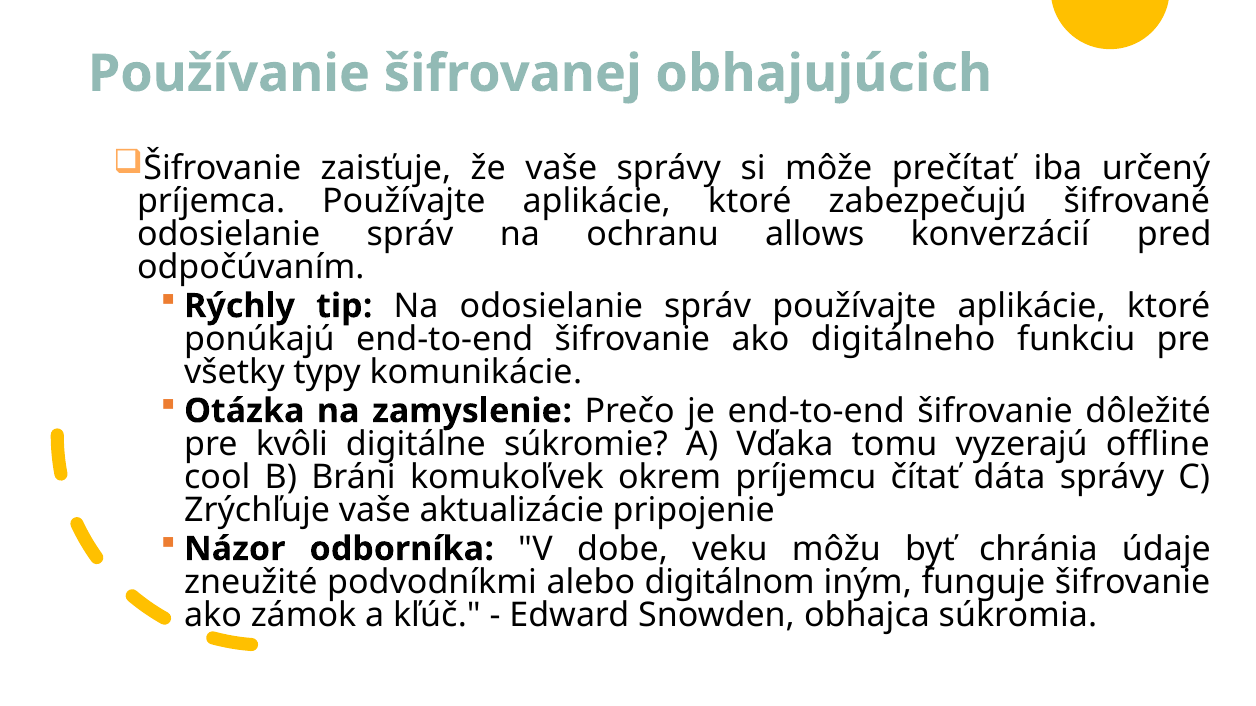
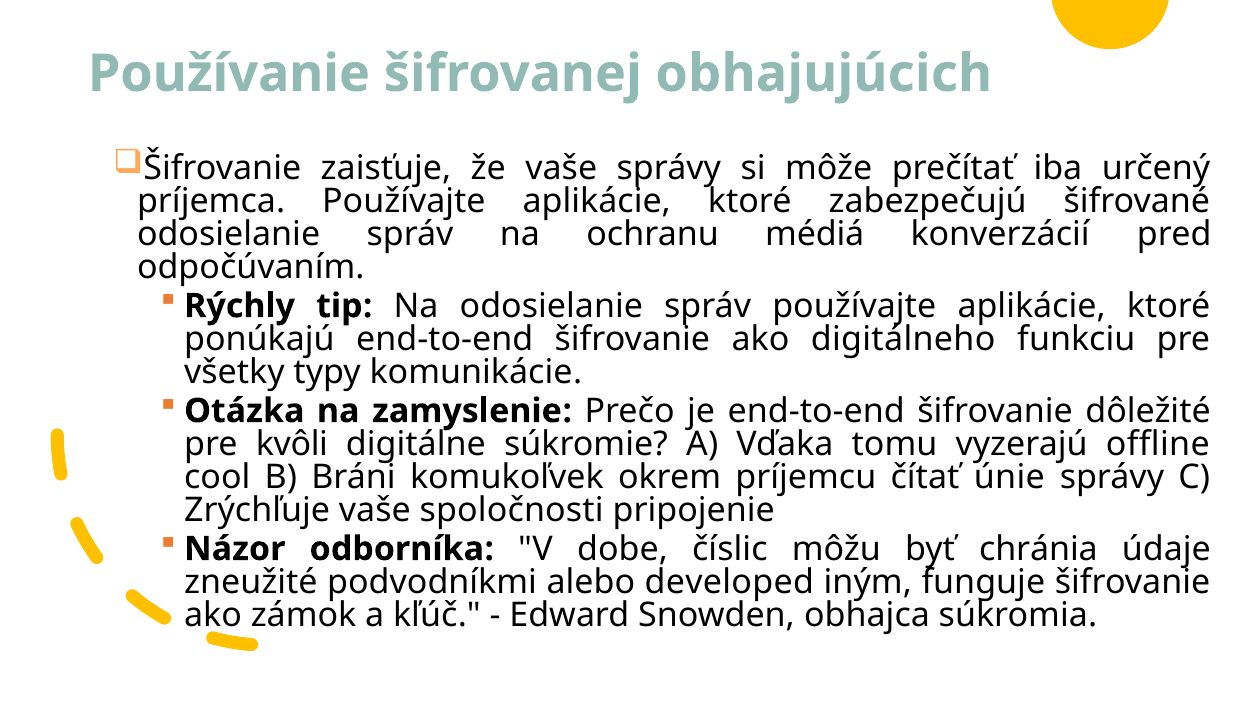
allows: allows -> médiá
dáta: dáta -> únie
aktualizácie: aktualizácie -> spoločnosti
veku: veku -> číslic
digitálnom: digitálnom -> developed
